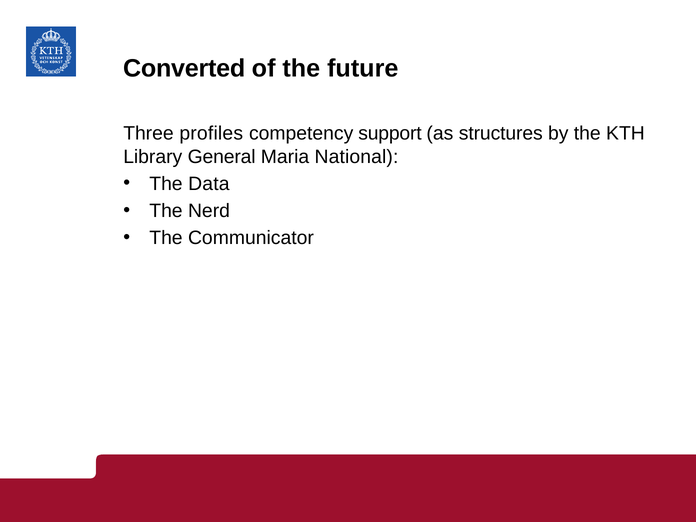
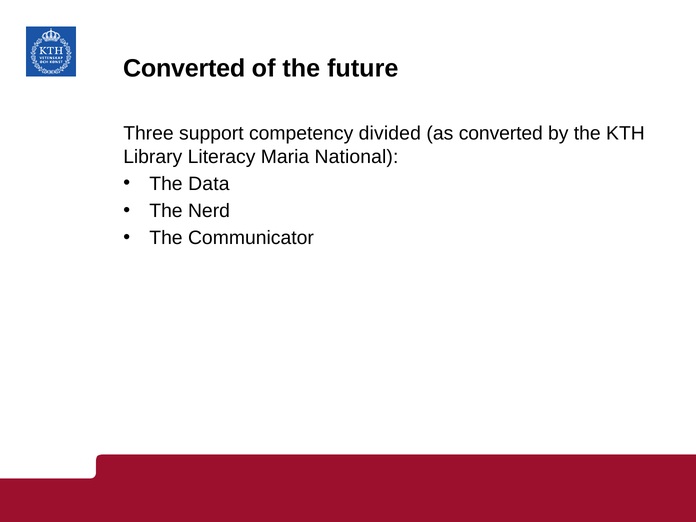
profiles: profiles -> support
support: support -> divided
as structures: structures -> converted
General: General -> Literacy
